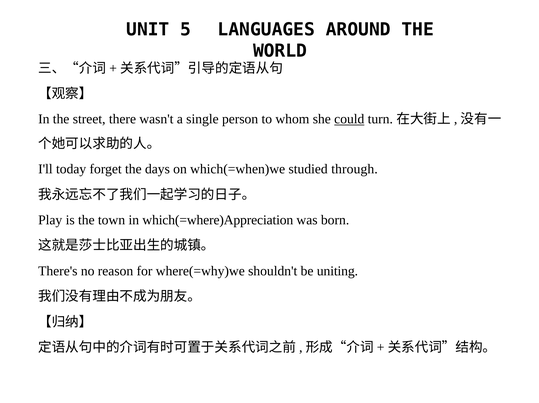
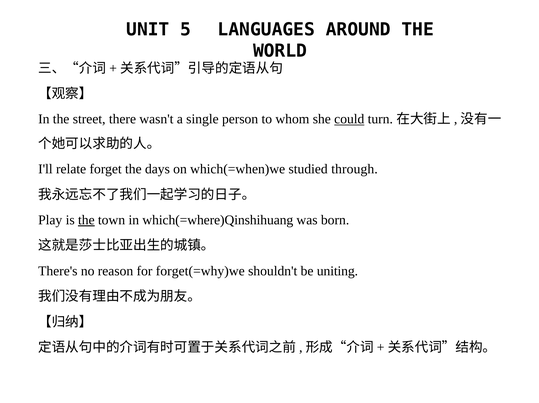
today: today -> relate
the at (86, 220) underline: none -> present
which(=where)Appreciation: which(=where)Appreciation -> which(=where)Qinshihuang
where(=why)we: where(=why)we -> forget(=why)we
